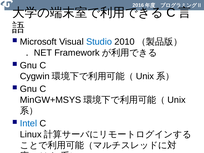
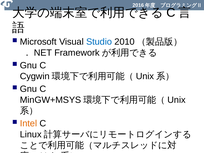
Intel colour: blue -> orange
